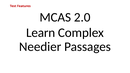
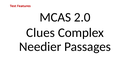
Learn: Learn -> Clues
